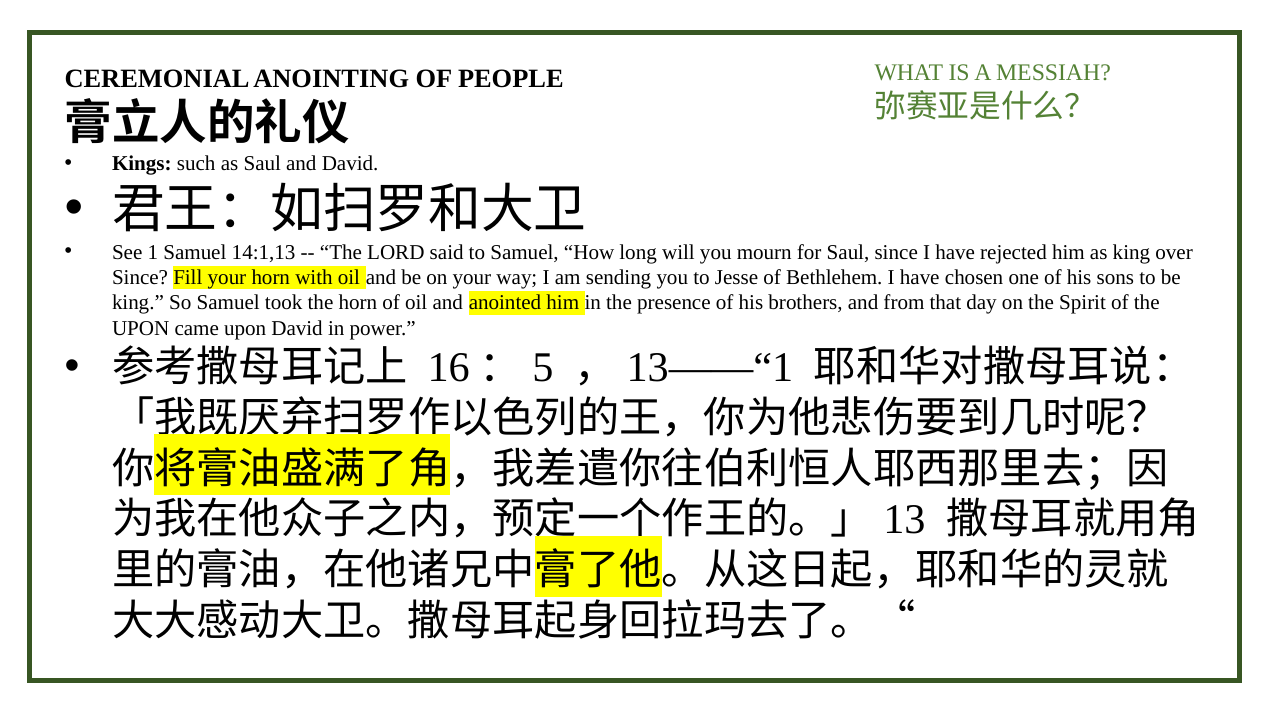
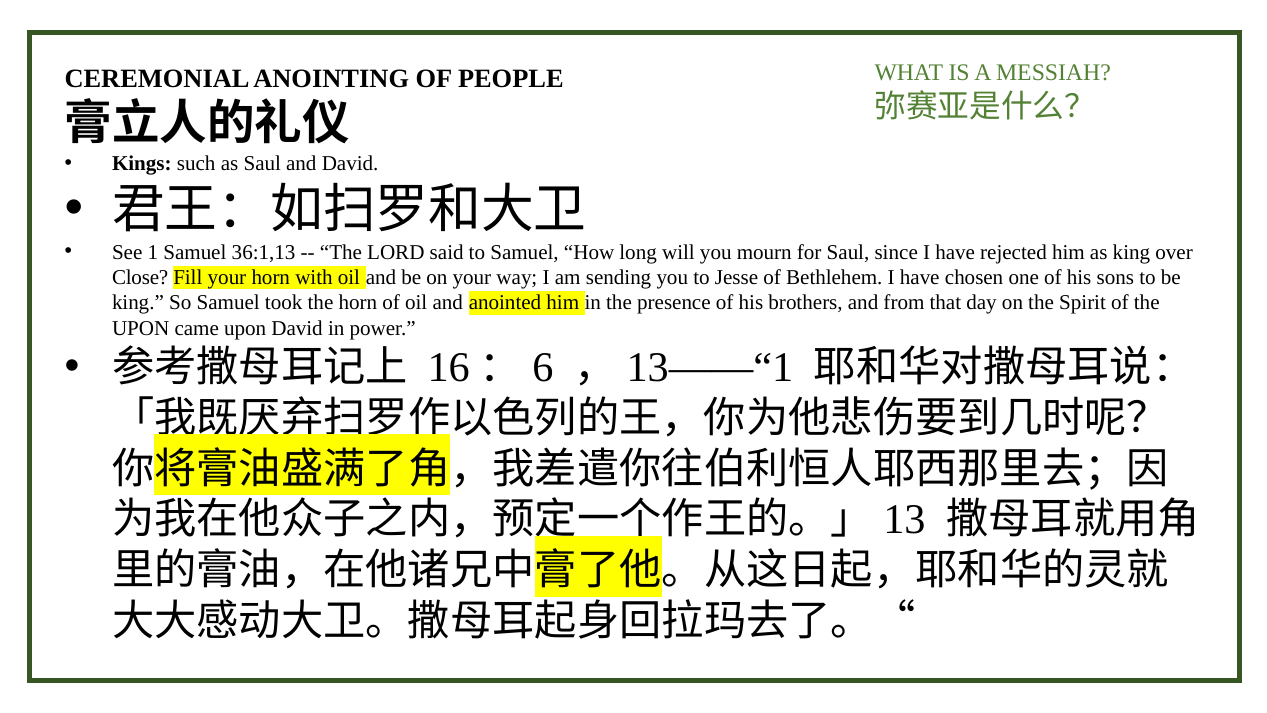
14:1,13: 14:1,13 -> 36:1,13
Since at (140, 277): Since -> Close
5: 5 -> 6
